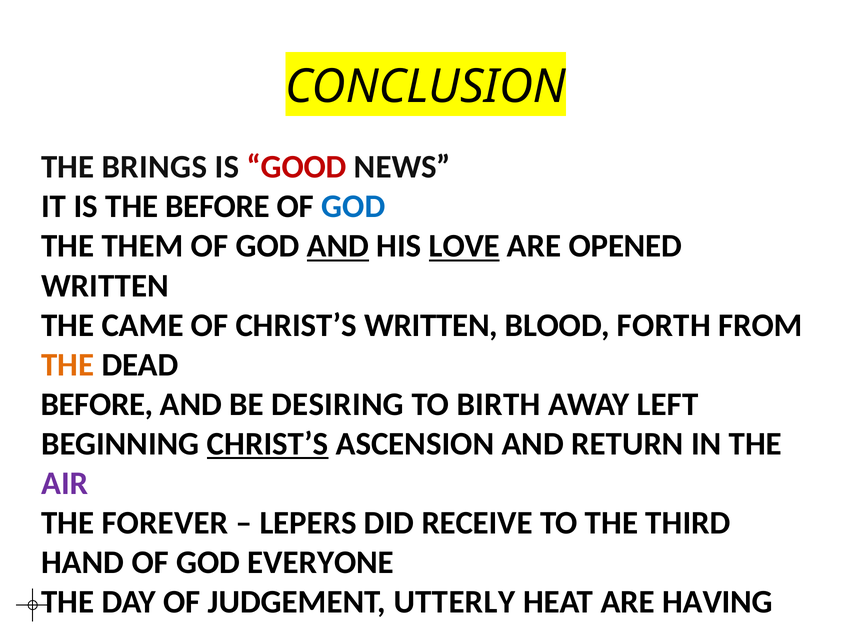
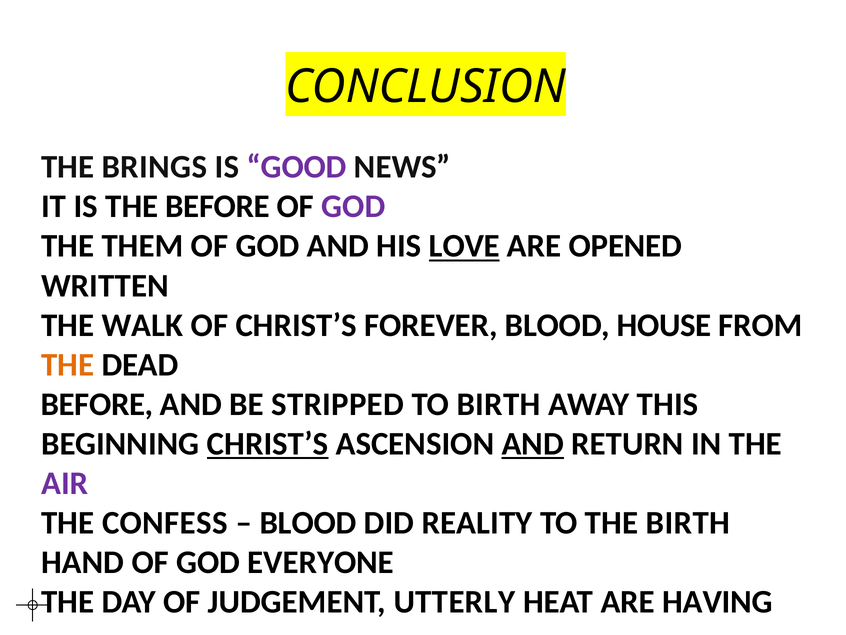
GOOD colour: red -> purple
GOD at (353, 206) colour: blue -> purple
AND at (338, 246) underline: present -> none
CAME: CAME -> WALK
CHRIST’S WRITTEN: WRITTEN -> FOREVER
FORTH: FORTH -> HOUSE
DESIRING: DESIRING -> STRIPPED
LEFT: LEFT -> THIS
AND at (533, 443) underline: none -> present
FOREVER: FOREVER -> CONFESS
LEPERS at (308, 522): LEPERS -> BLOOD
RECEIVE: RECEIVE -> REALITY
THE THIRD: THIRD -> BIRTH
